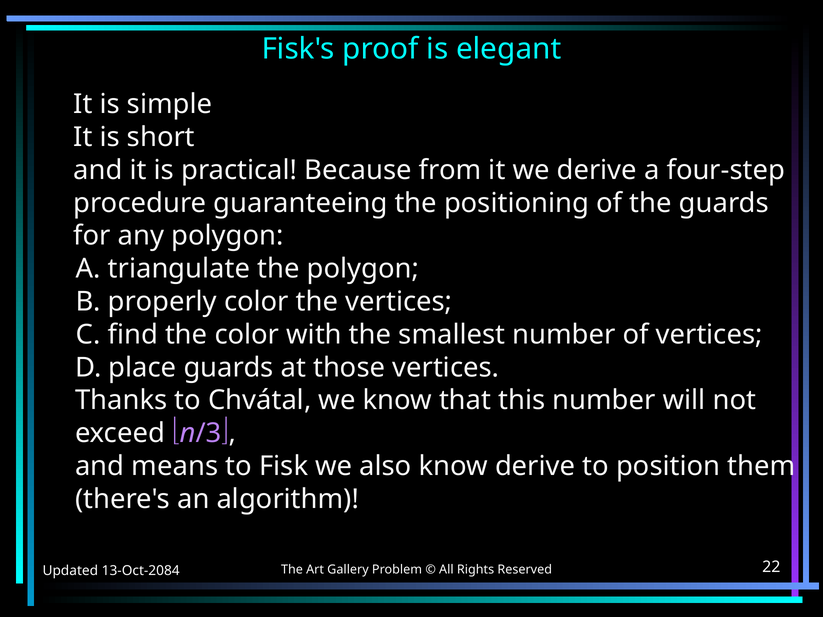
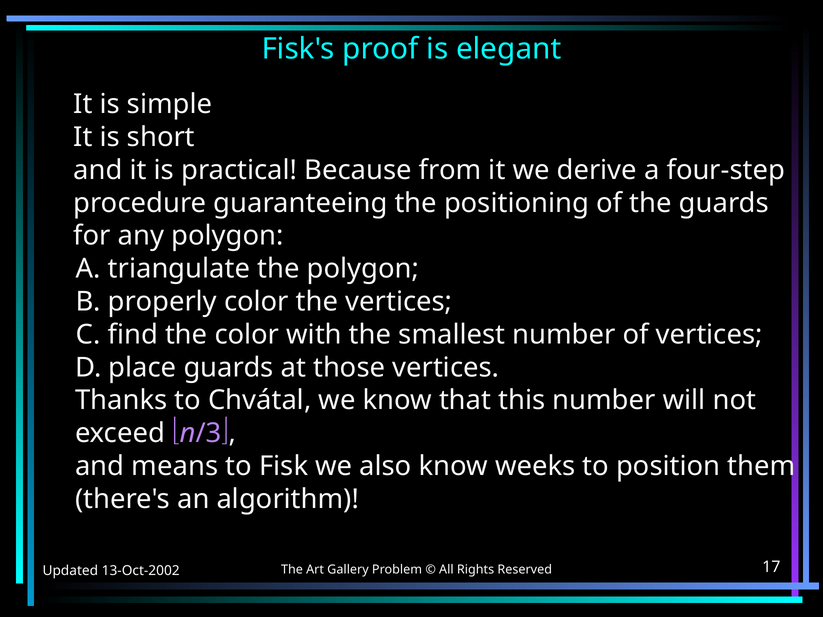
know derive: derive -> weeks
13-Oct-2084: 13-Oct-2084 -> 13-Oct-2002
22: 22 -> 17
